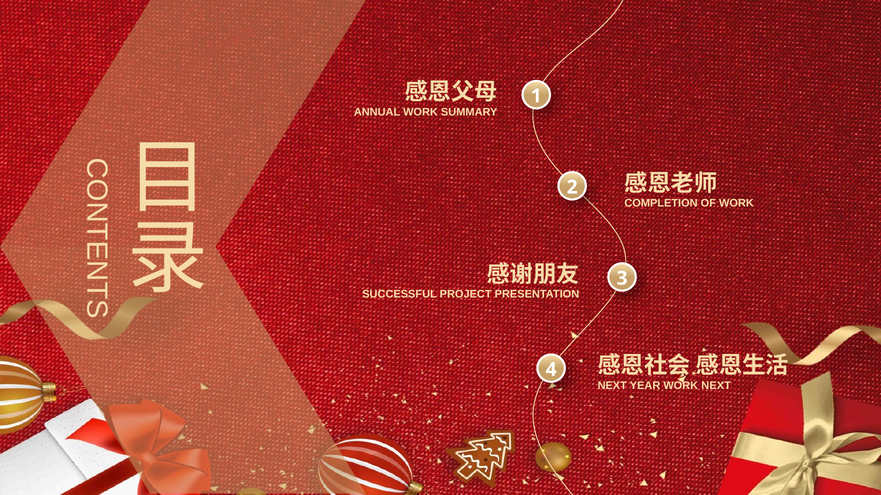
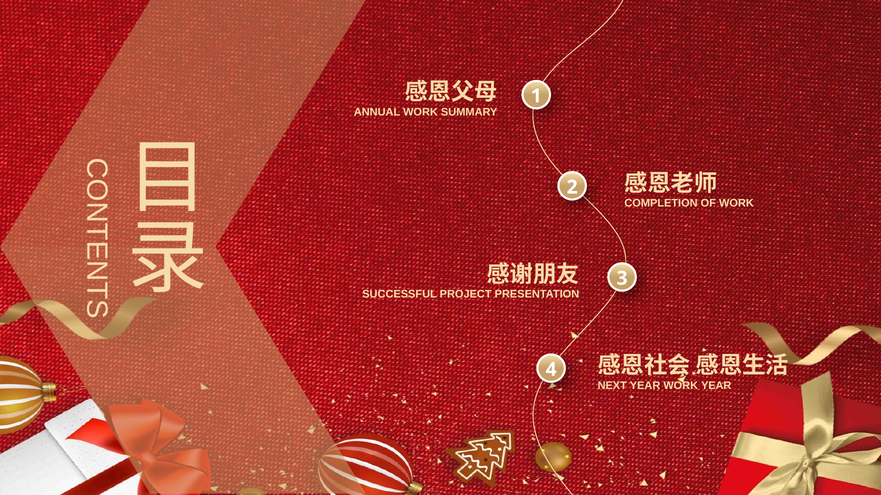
WORK NEXT: NEXT -> YEAR
